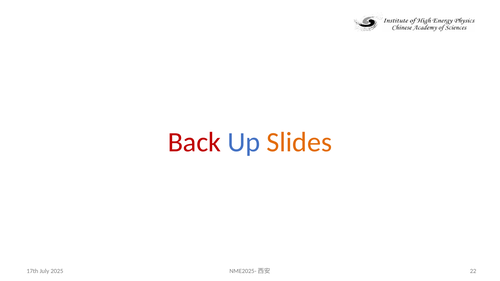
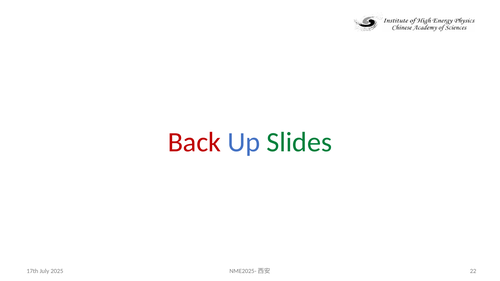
Slides colour: orange -> green
